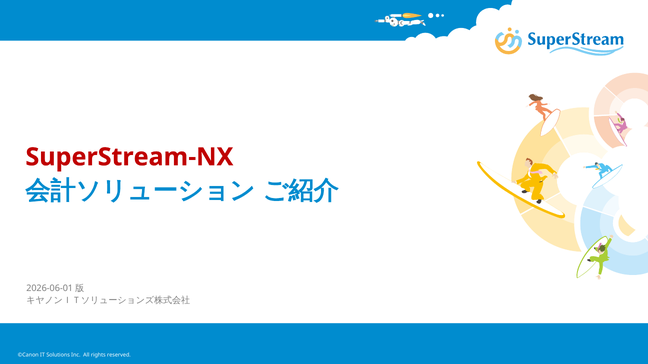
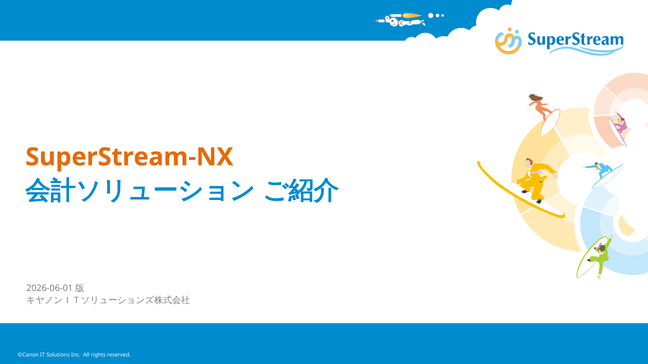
SuperStream-NX colour: red -> orange
